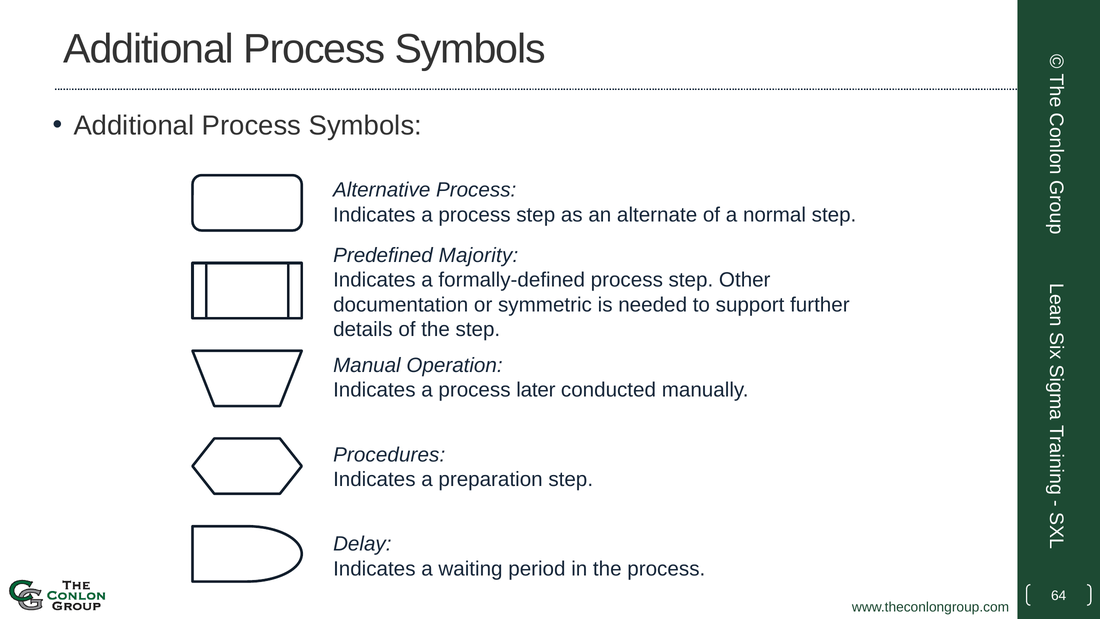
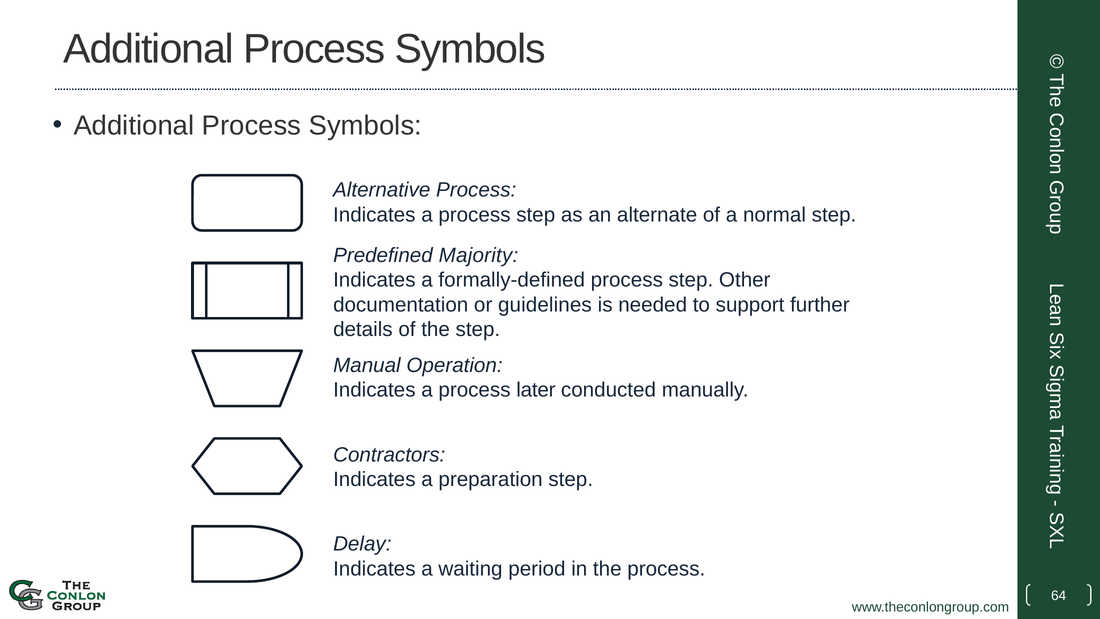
symmetric: symmetric -> guidelines
Procedures: Procedures -> Contractors
